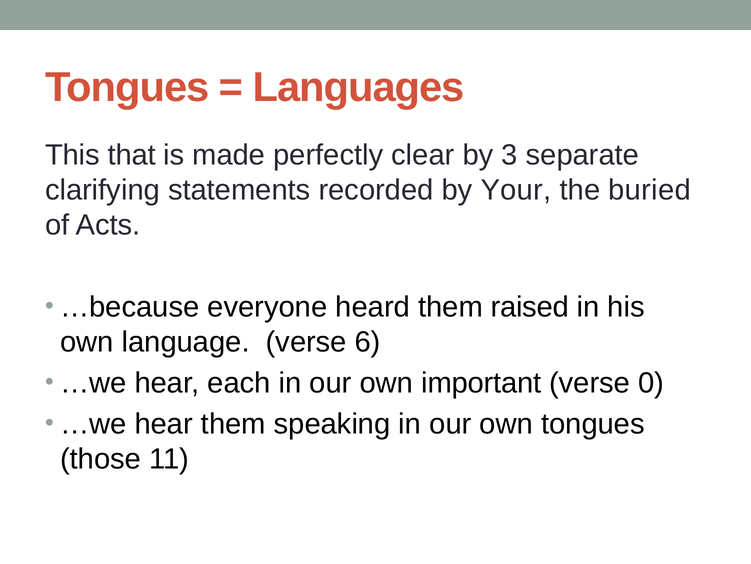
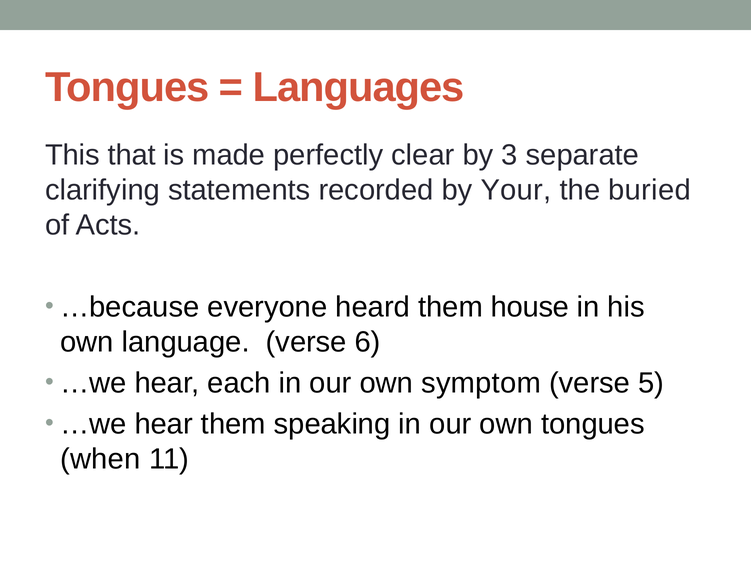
raised: raised -> house
important: important -> symptom
0: 0 -> 5
those: those -> when
